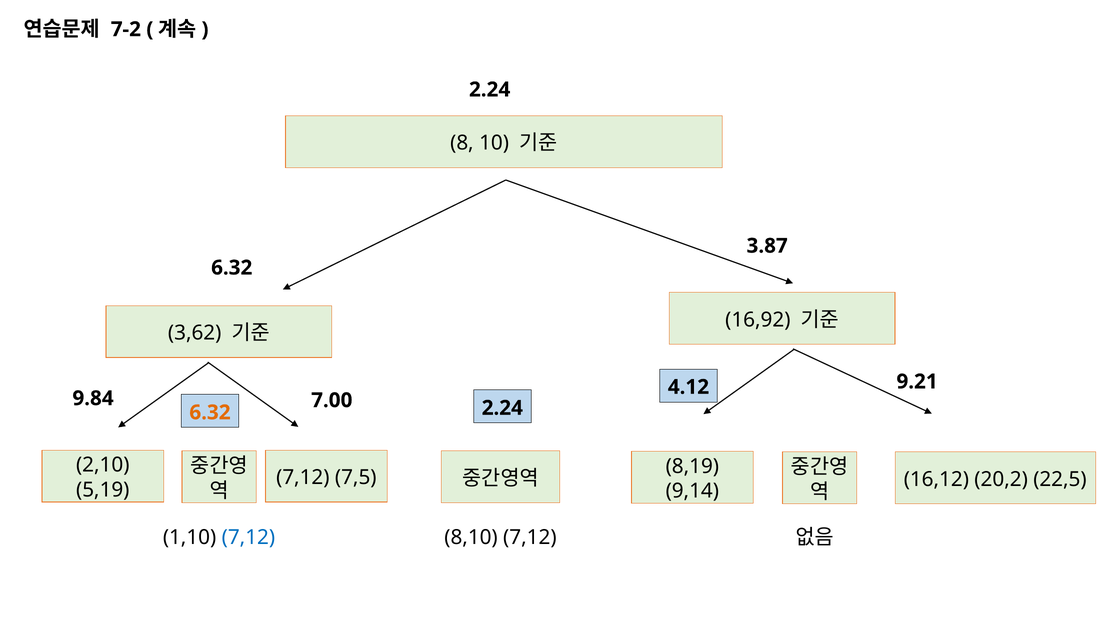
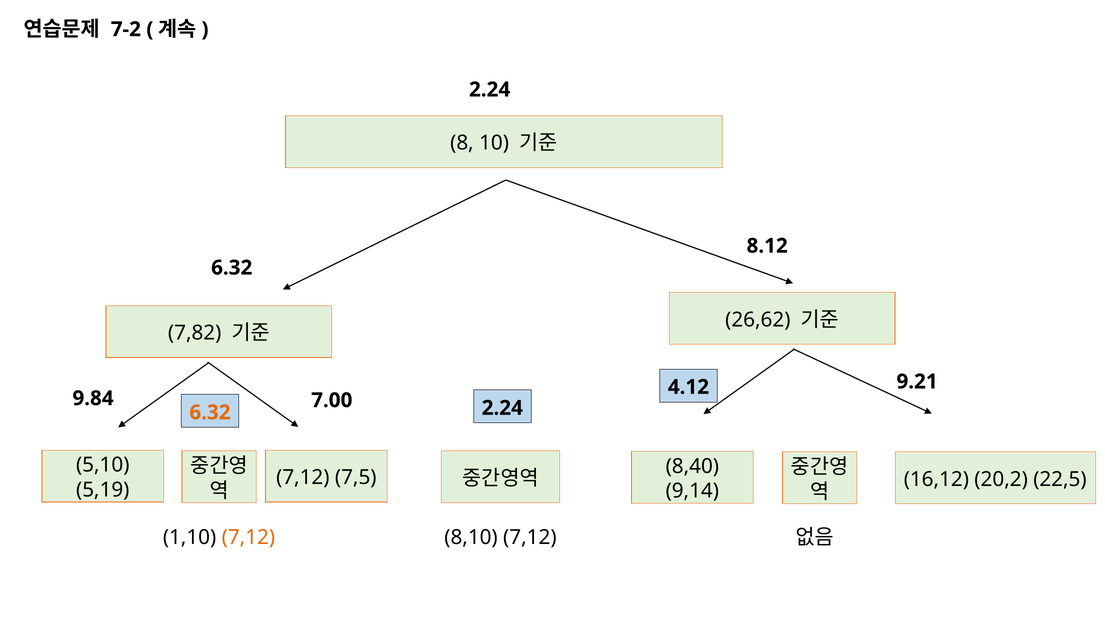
3.87: 3.87 -> 8.12
16,92: 16,92 -> 26,62
3,62: 3,62 -> 7,82
2,10: 2,10 -> 5,10
8,19: 8,19 -> 8,40
7,12 at (248, 537) colour: blue -> orange
